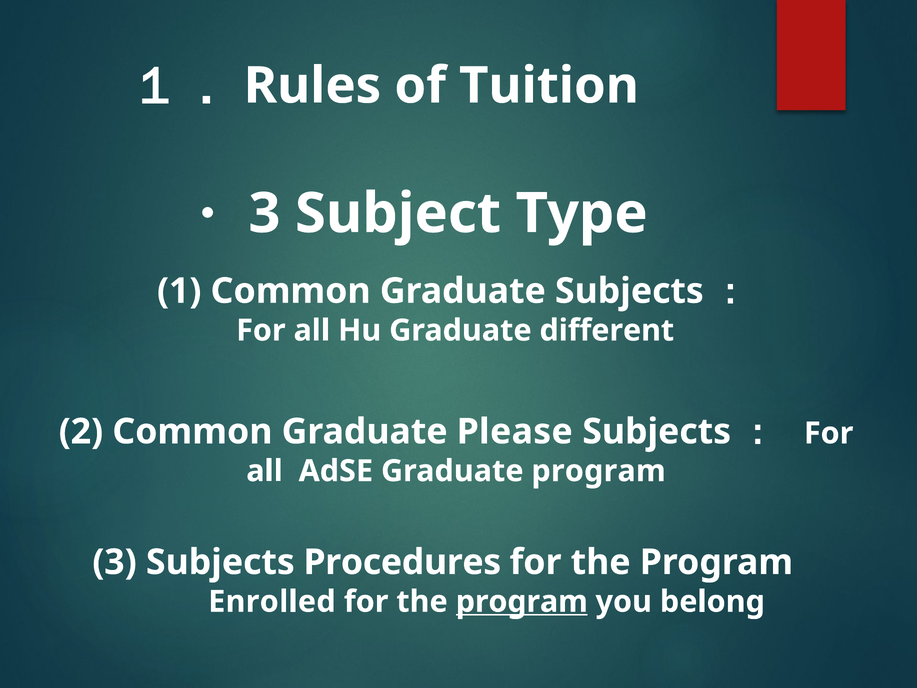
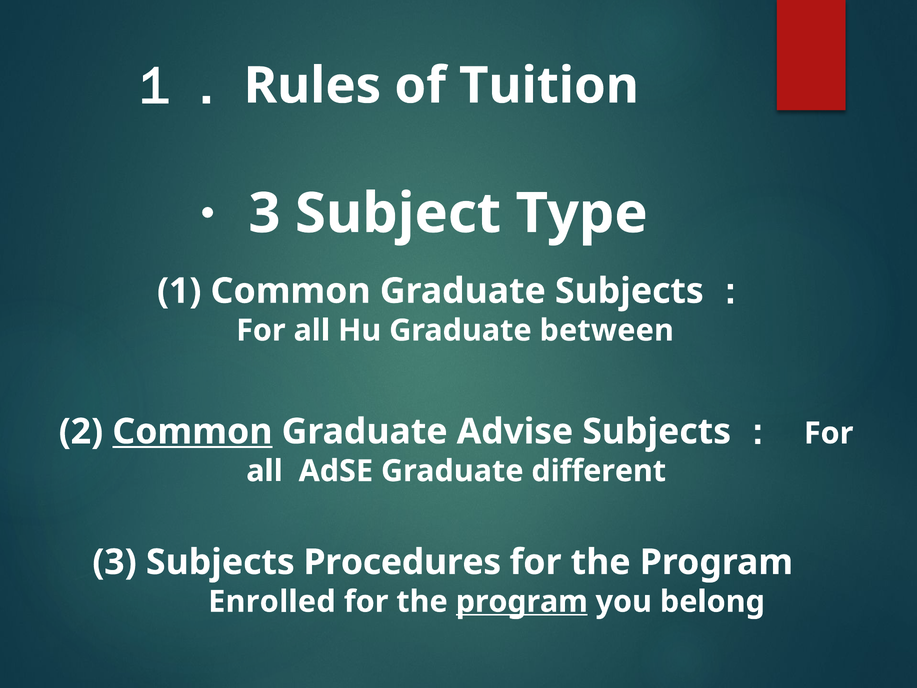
different: different -> between
Common at (192, 431) underline: none -> present
Please: Please -> Advise
Graduate program: program -> different
